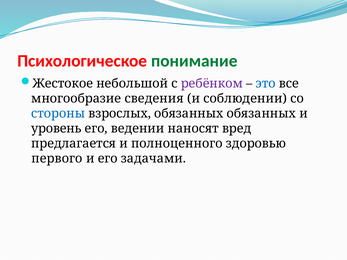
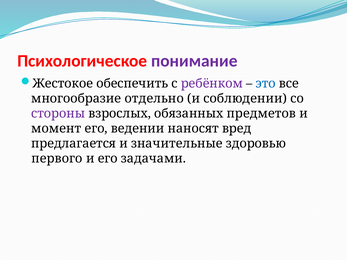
понимание colour: green -> purple
небольшой: небольшой -> обеспечить
сведения: сведения -> отдельно
стороны colour: blue -> purple
обязанных обязанных: обязанных -> предметов
уровень: уровень -> момент
полноценного: полноценного -> значительные
